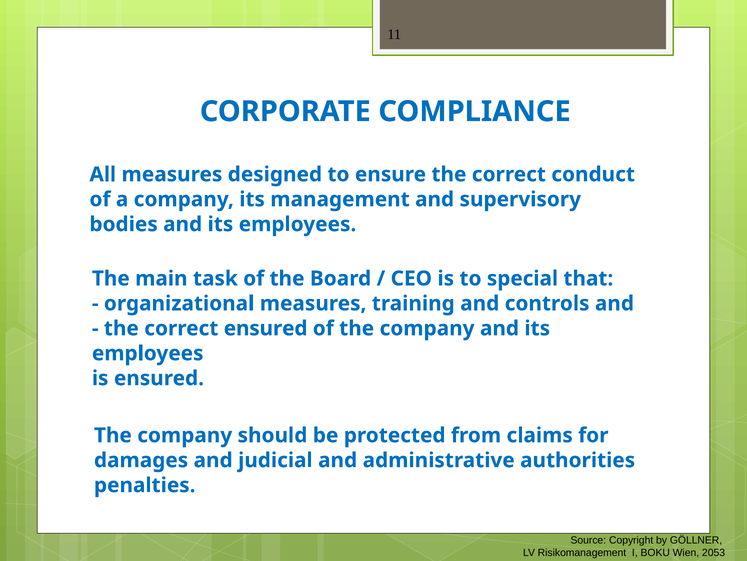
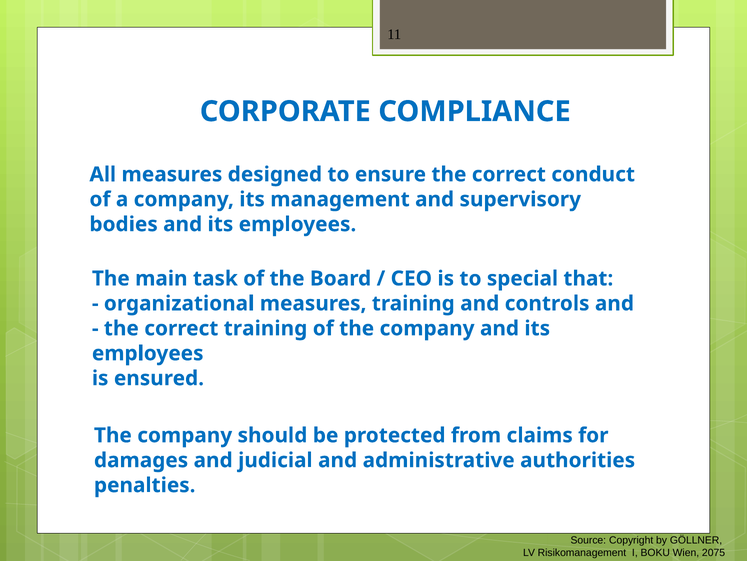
correct ensured: ensured -> training
2053: 2053 -> 2075
